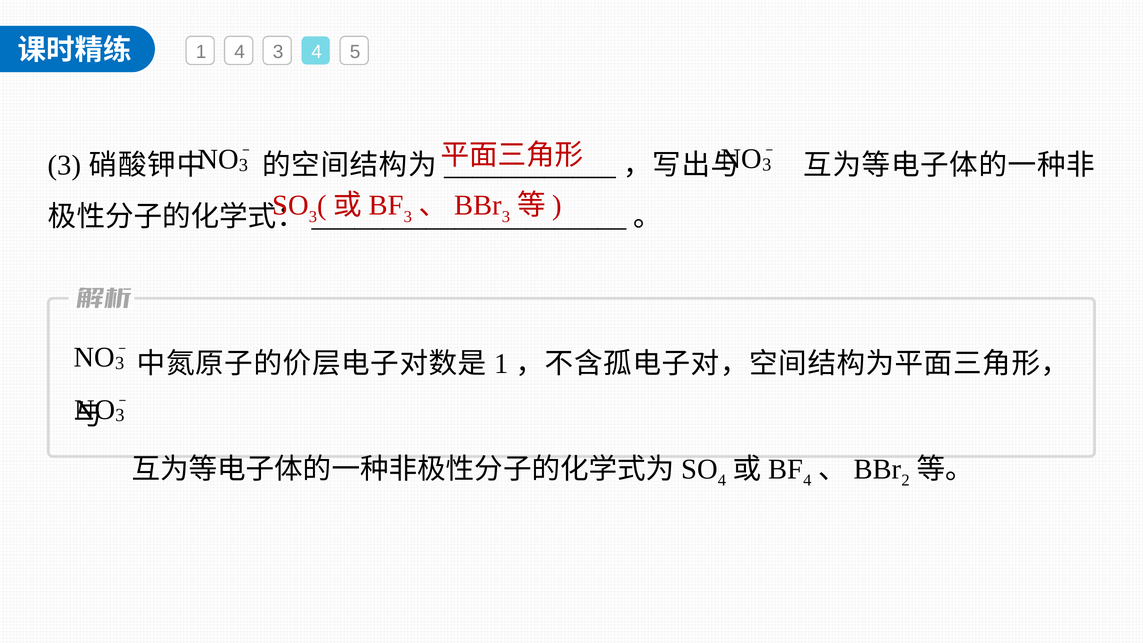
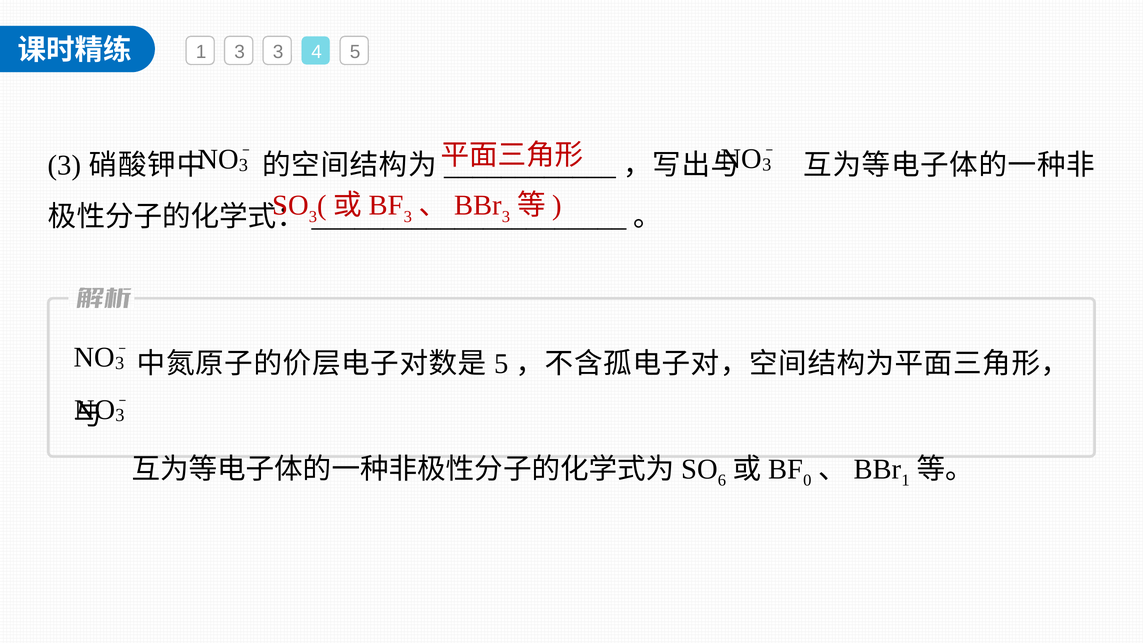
1 4: 4 -> 3
1 at (501, 364): 1 -> 5
4 at (722, 480): 4 -> 6
4 at (807, 480): 4 -> 0
2 at (906, 480): 2 -> 1
